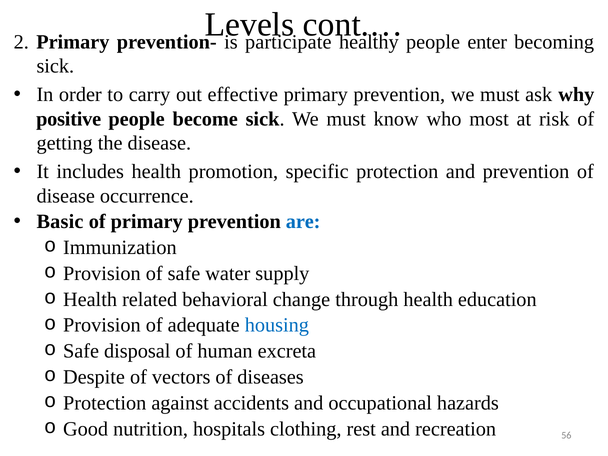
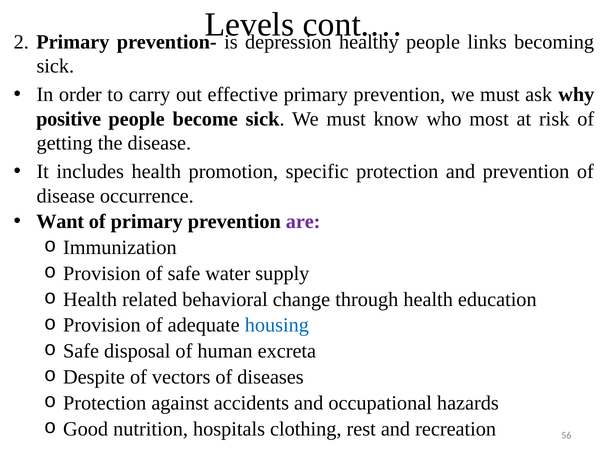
participate: participate -> depression
enter: enter -> links
Basic: Basic -> Want
are colour: blue -> purple
